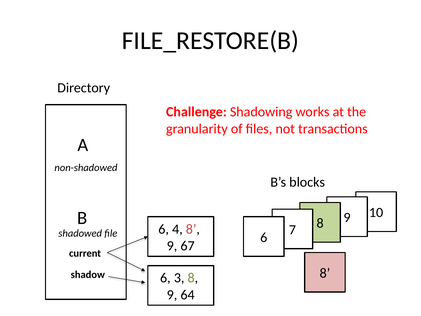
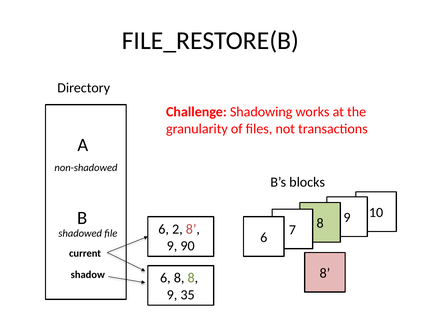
4: 4 -> 2
67: 67 -> 90
6 3: 3 -> 8
64: 64 -> 35
